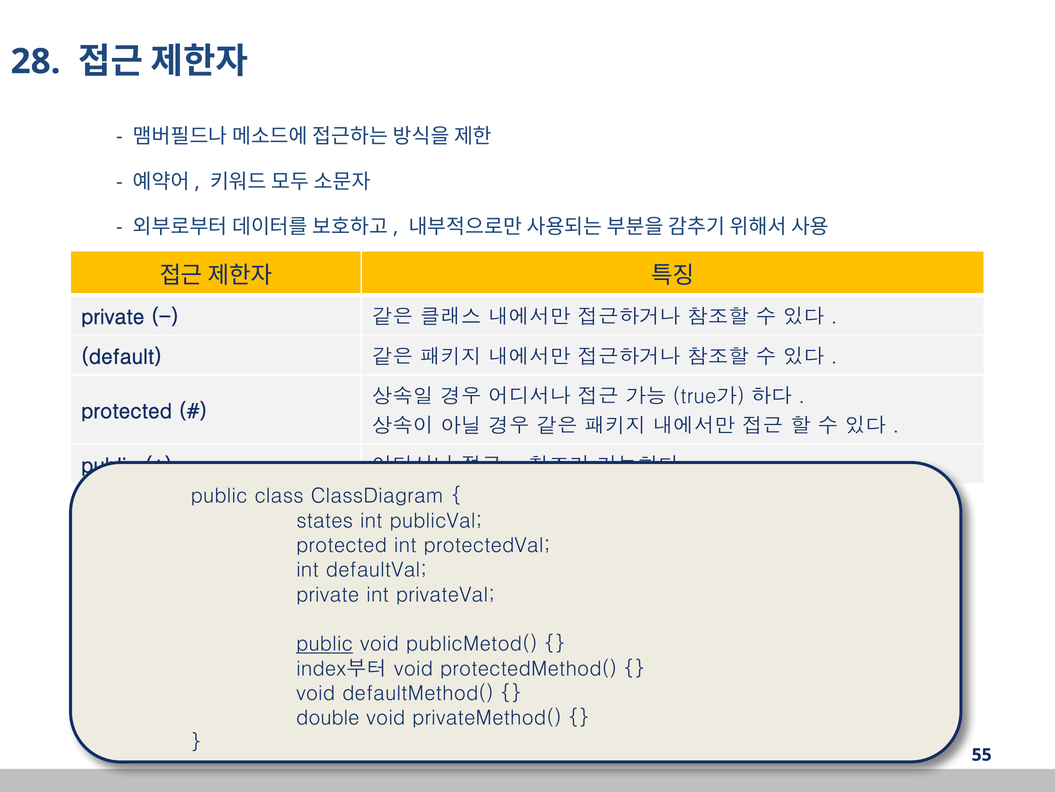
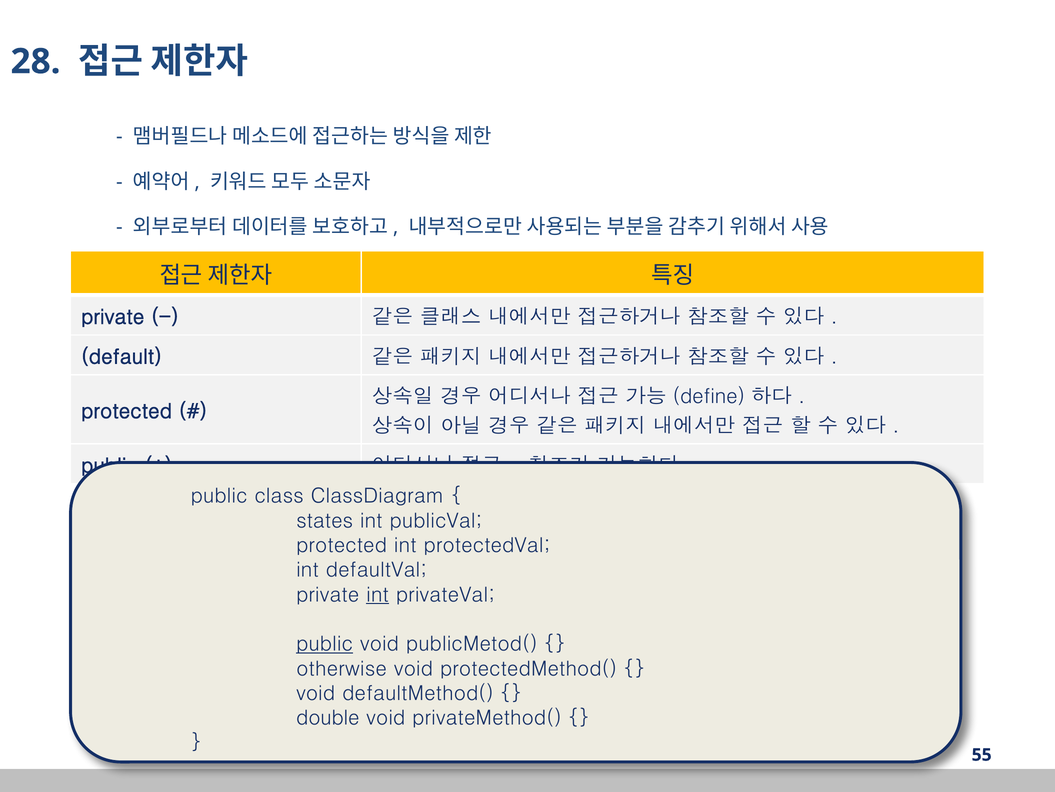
true가: true가 -> define
int at (378, 594) underline: none -> present
index부터: index부터 -> otherwise
